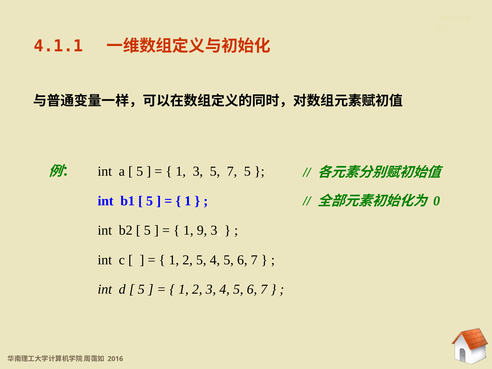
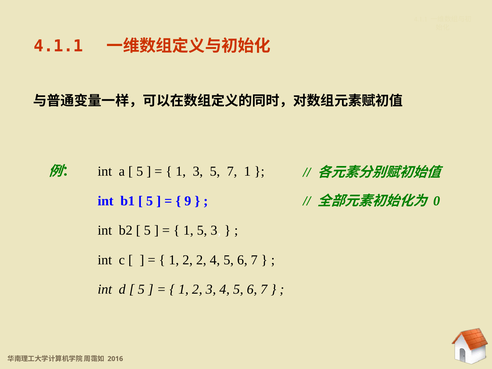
7 5: 5 -> 1
1 at (188, 201): 1 -> 9
1 9: 9 -> 5
2 5: 5 -> 2
